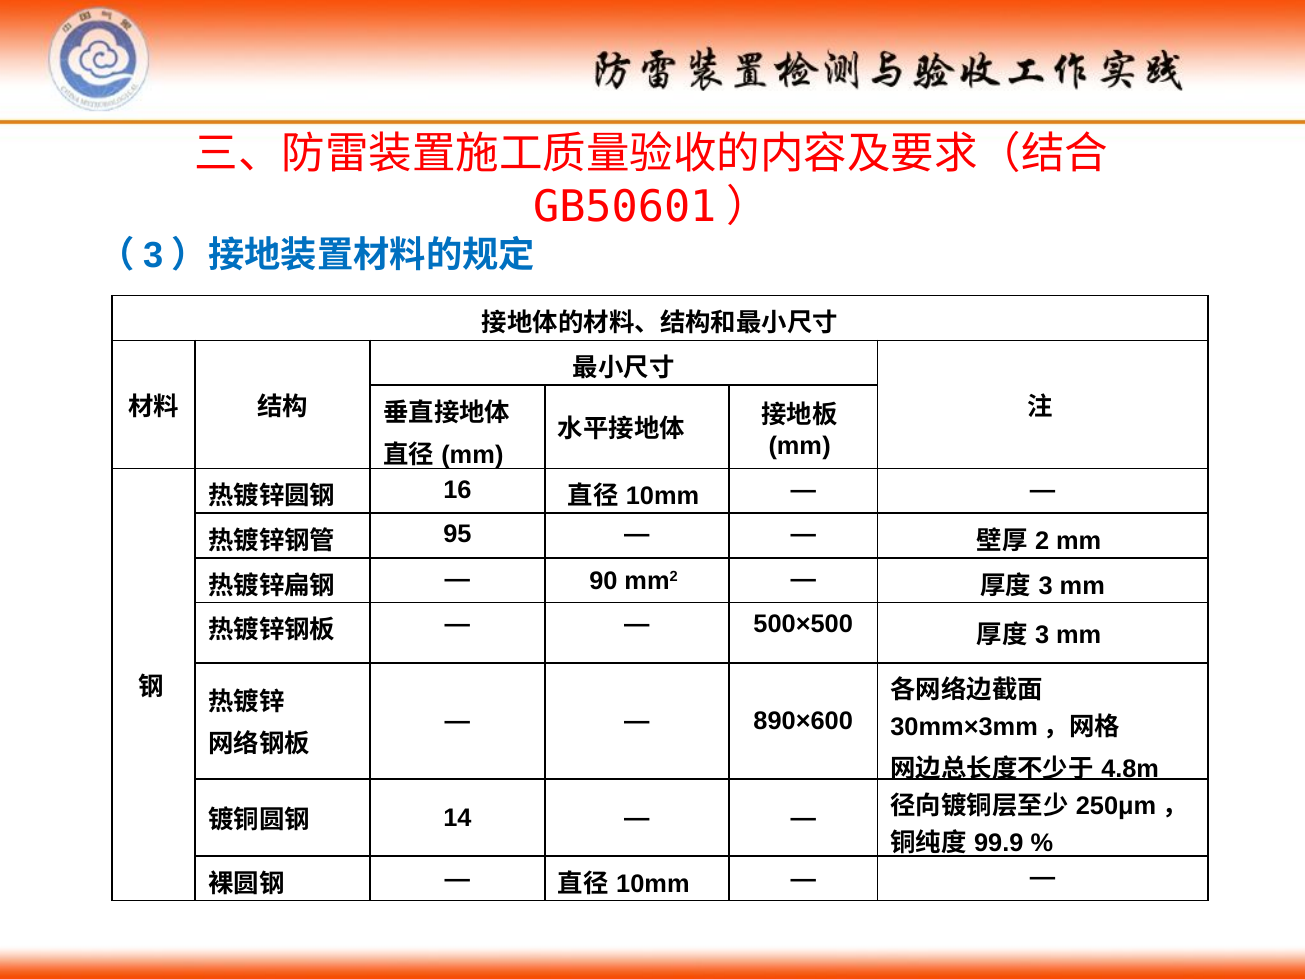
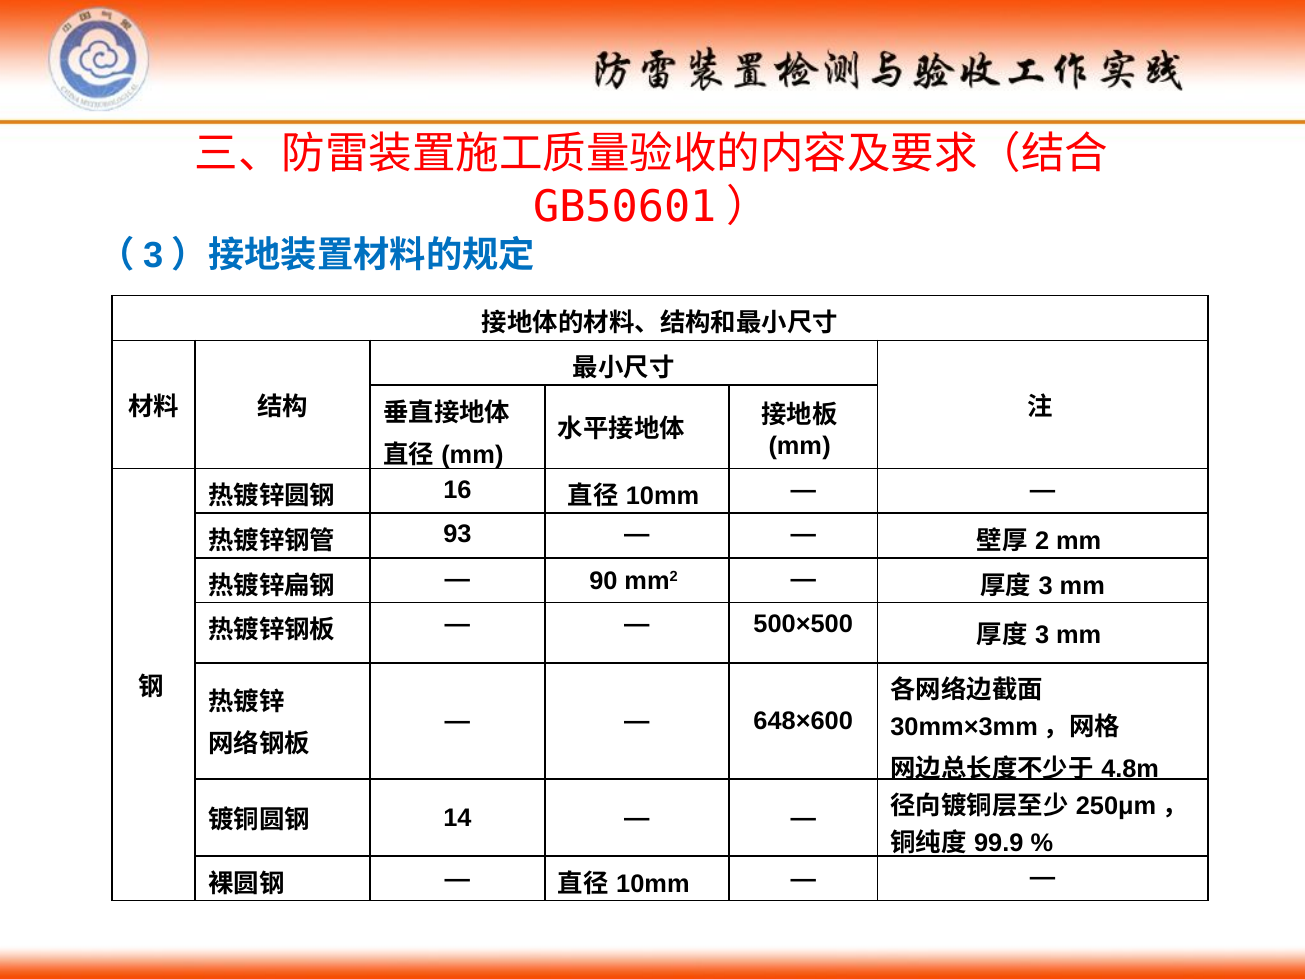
95: 95 -> 93
890×600: 890×600 -> 648×600
